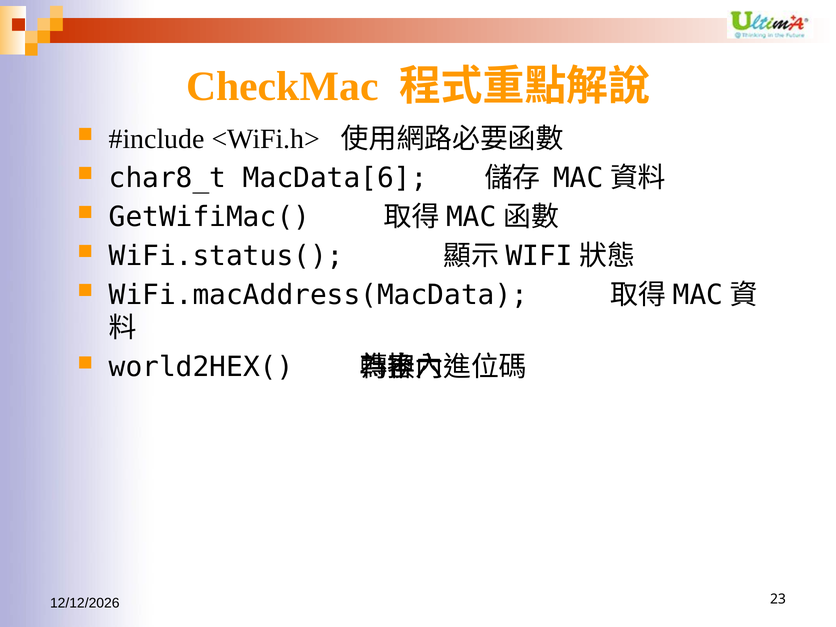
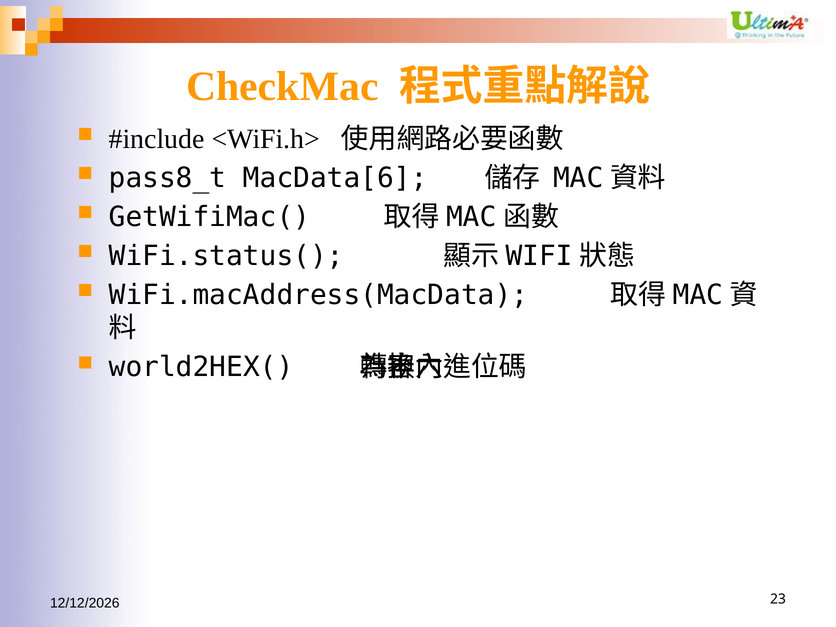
char8_t: char8_t -> pass8_t
